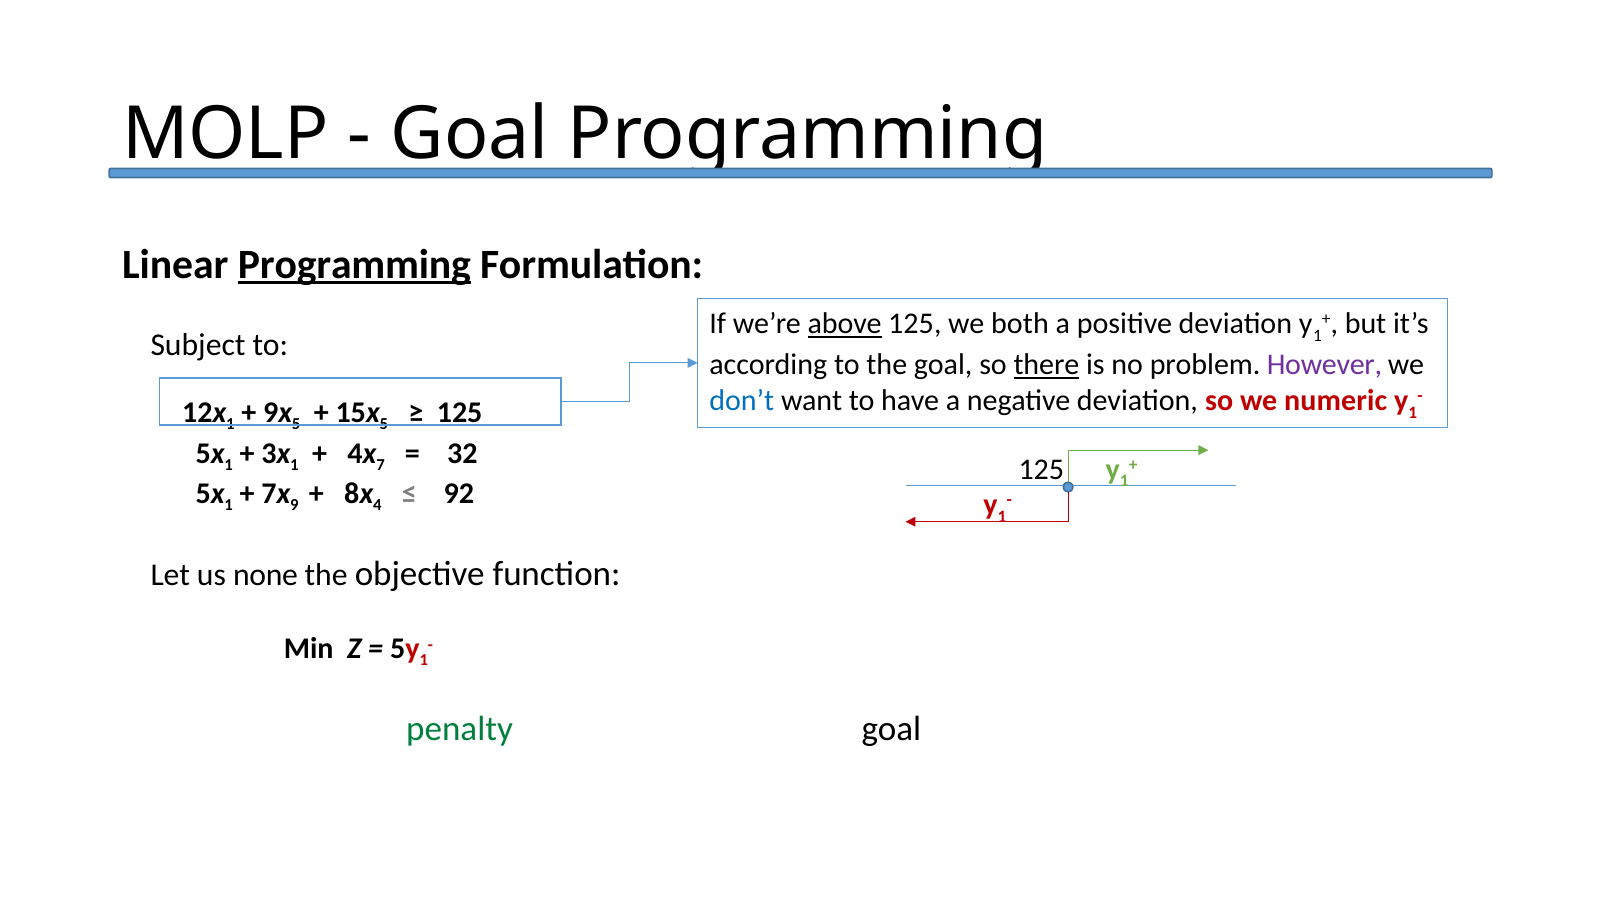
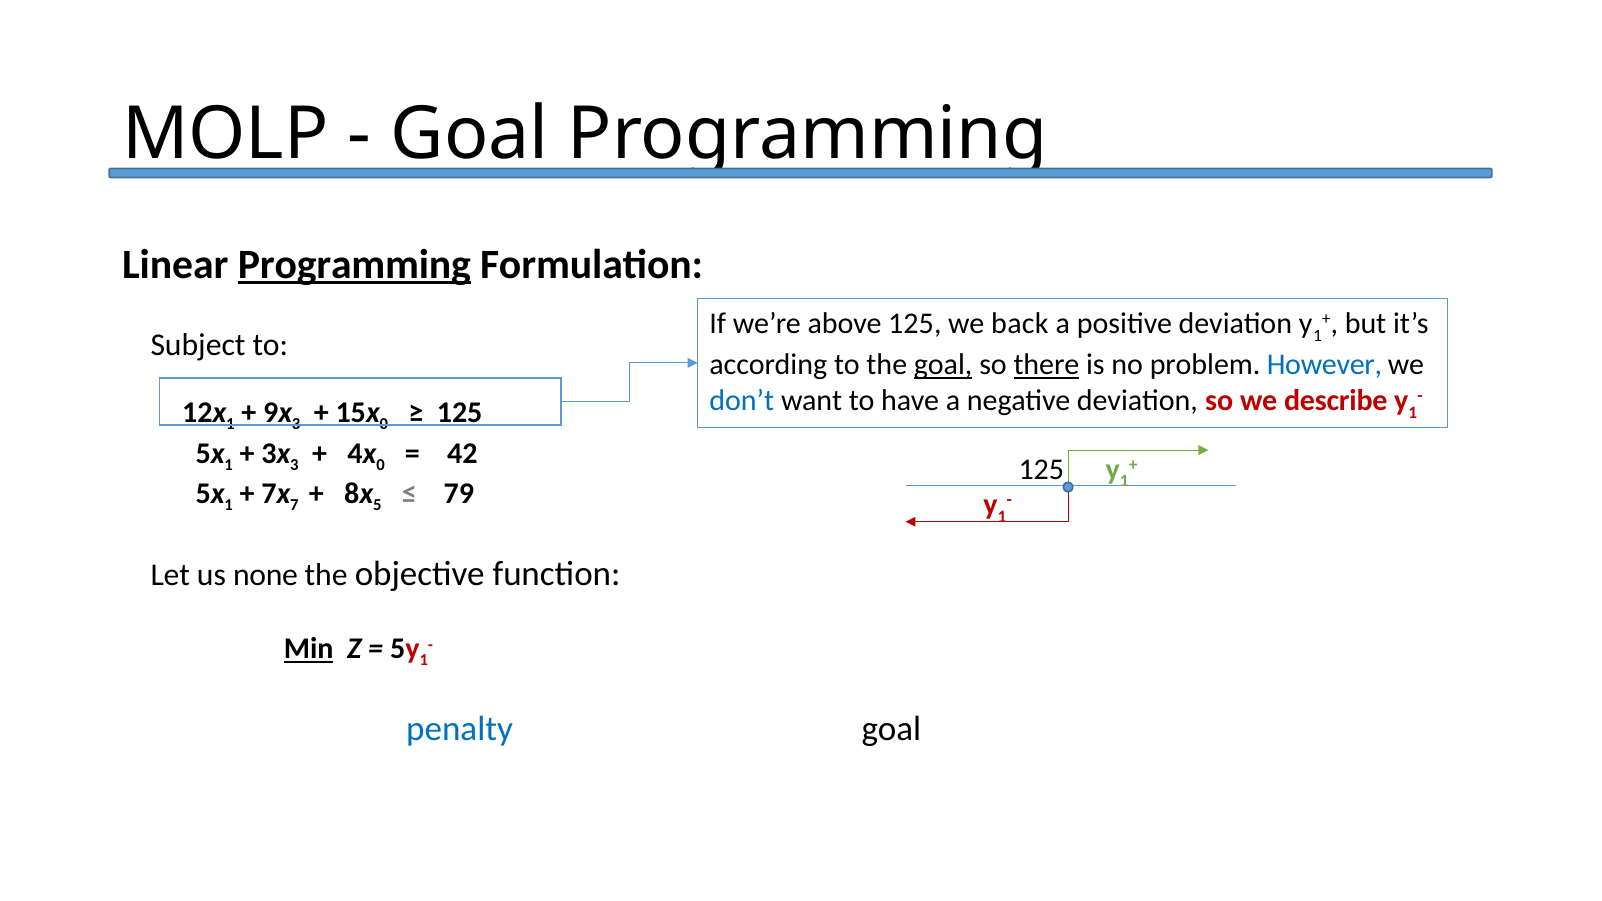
above underline: present -> none
both: both -> back
goal at (943, 365) underline: none -> present
However colour: purple -> blue
numeric: numeric -> describe
5 at (296, 425): 5 -> 3
5 at (384, 425): 5 -> 0
1 at (294, 465): 1 -> 3
7 at (381, 465): 7 -> 0
32: 32 -> 42
9: 9 -> 7
4 at (377, 505): 4 -> 5
92: 92 -> 79
Min underline: none -> present
penalty at (460, 729) colour: green -> blue
